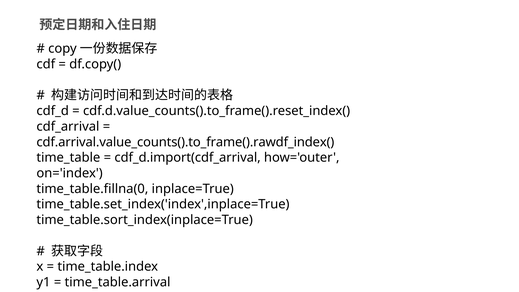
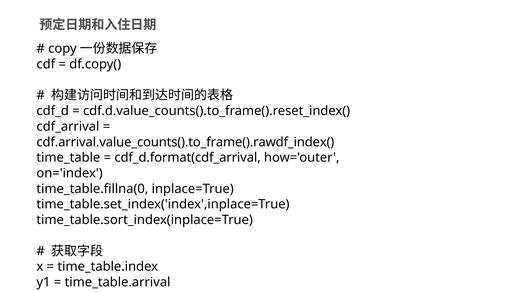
cdf_d.import(cdf_arrival: cdf_d.import(cdf_arrival -> cdf_d.format(cdf_arrival
